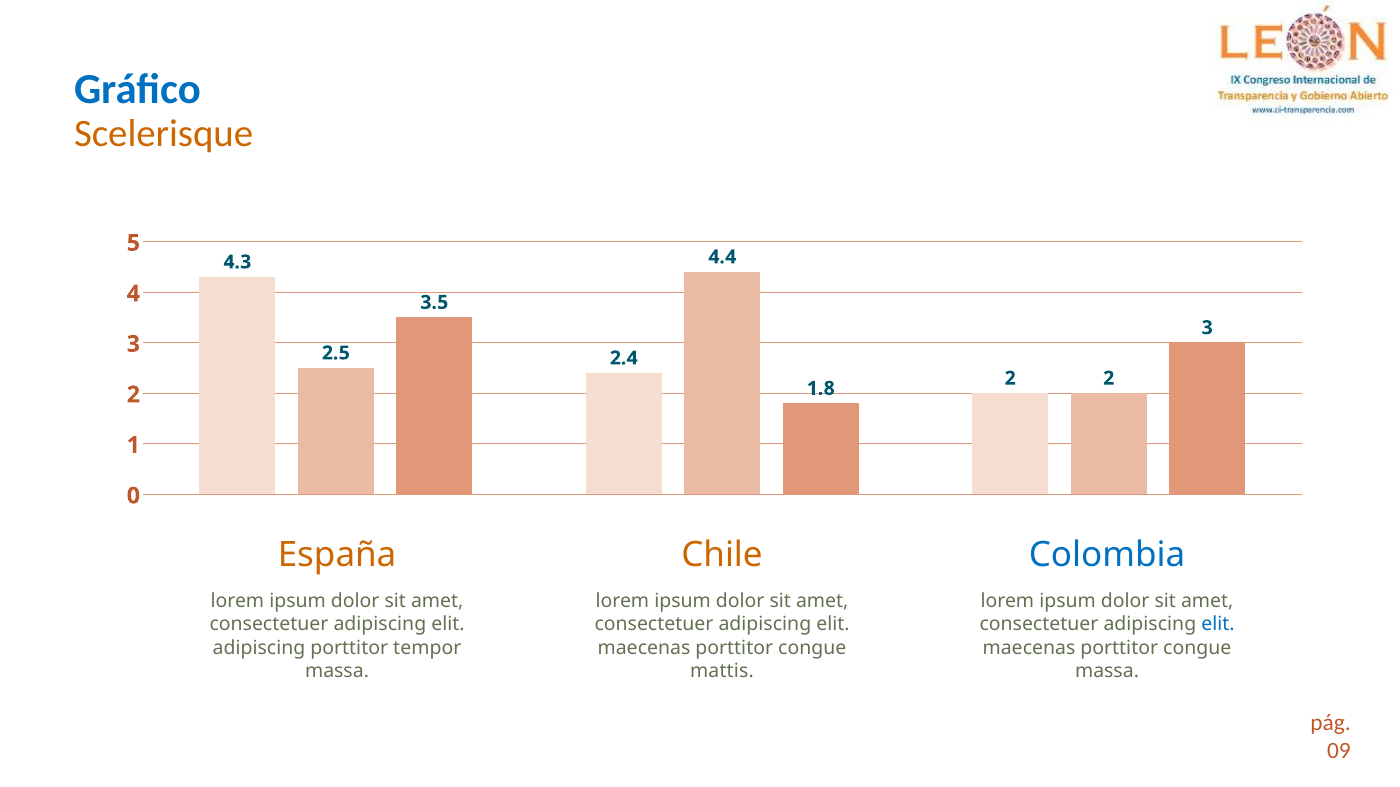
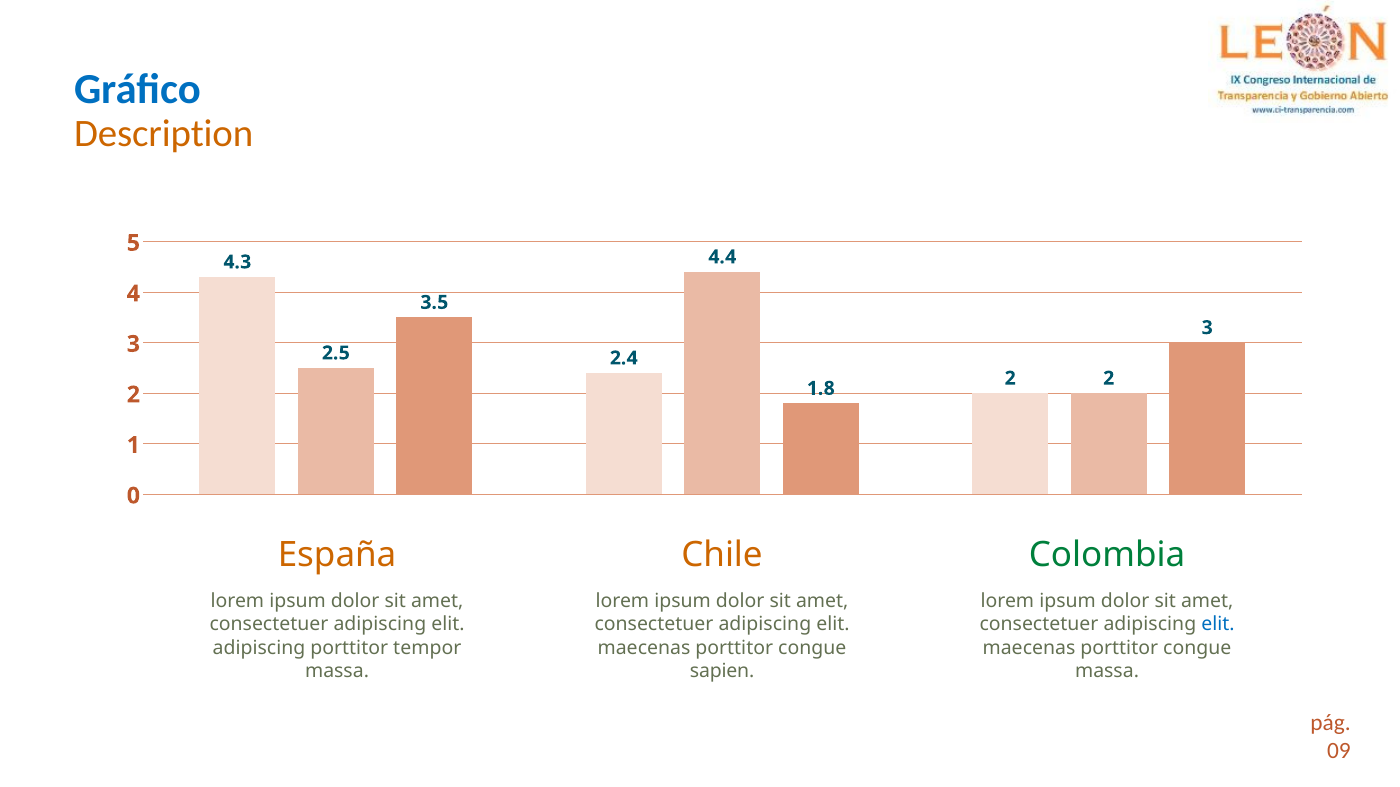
Scelerisque: Scelerisque -> Description
Colombia colour: blue -> green
mattis: mattis -> sapien
